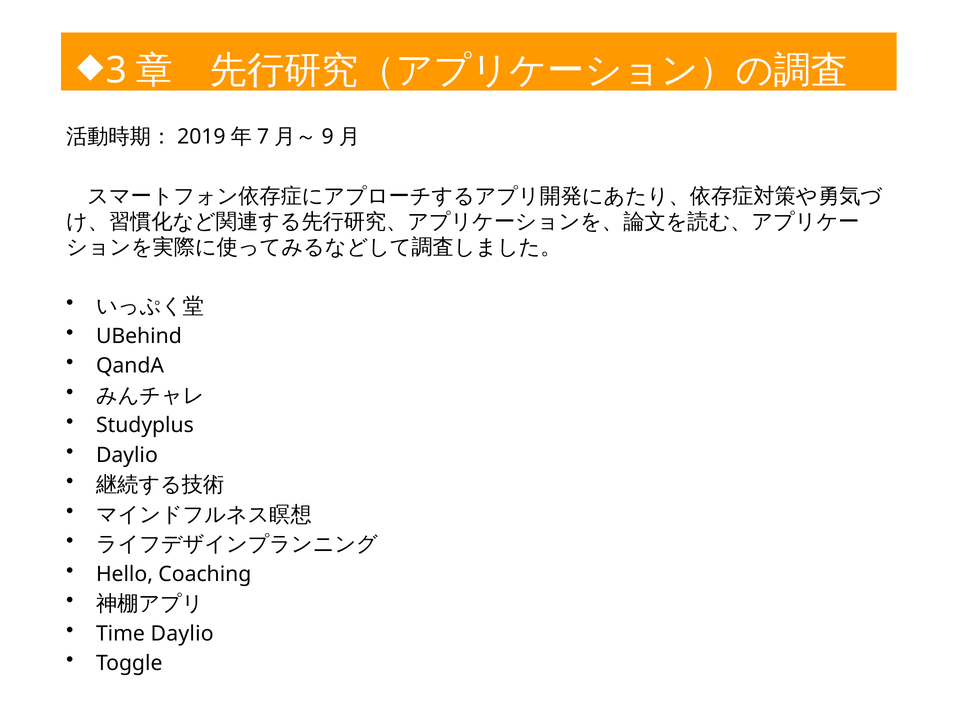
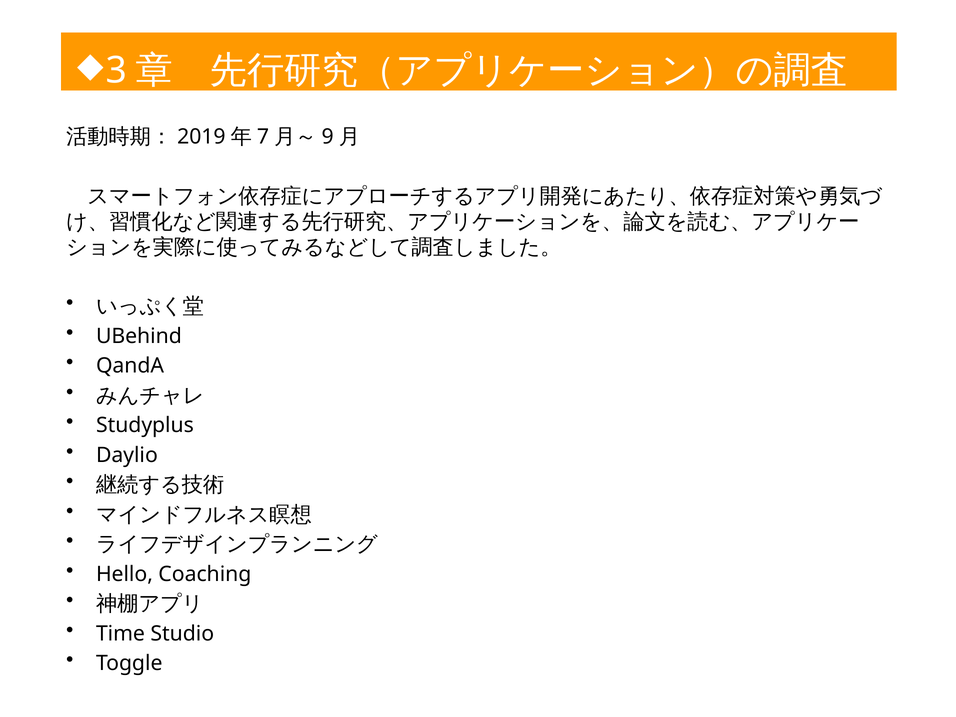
Time Daylio: Daylio -> Studio
